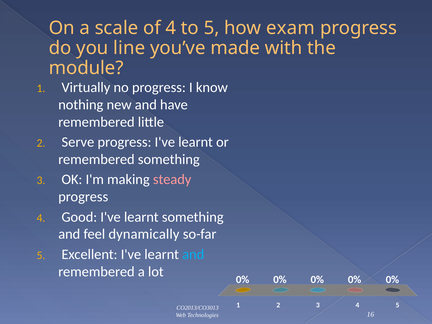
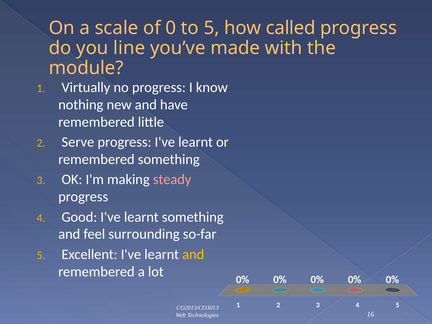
of 4: 4 -> 0
exam: exam -> called
dynamically: dynamically -> surrounding
and at (193, 254) colour: light blue -> yellow
